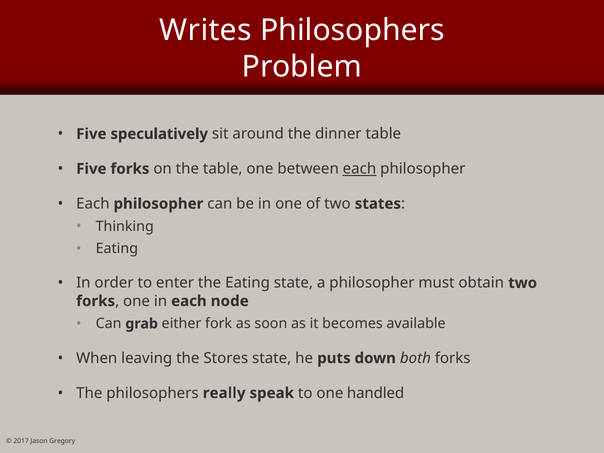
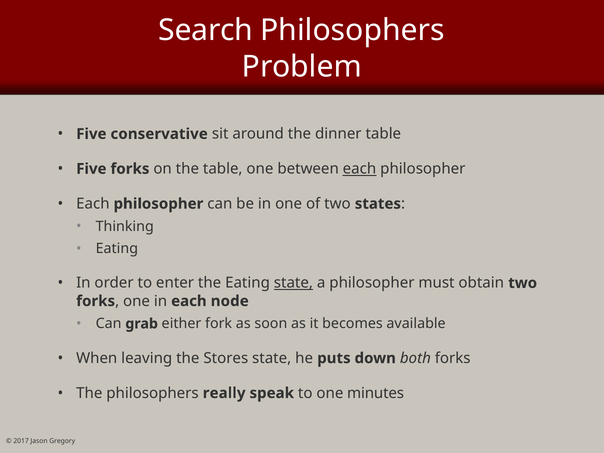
Writes: Writes -> Search
speculatively: speculatively -> conservative
state at (293, 283) underline: none -> present
handled: handled -> minutes
